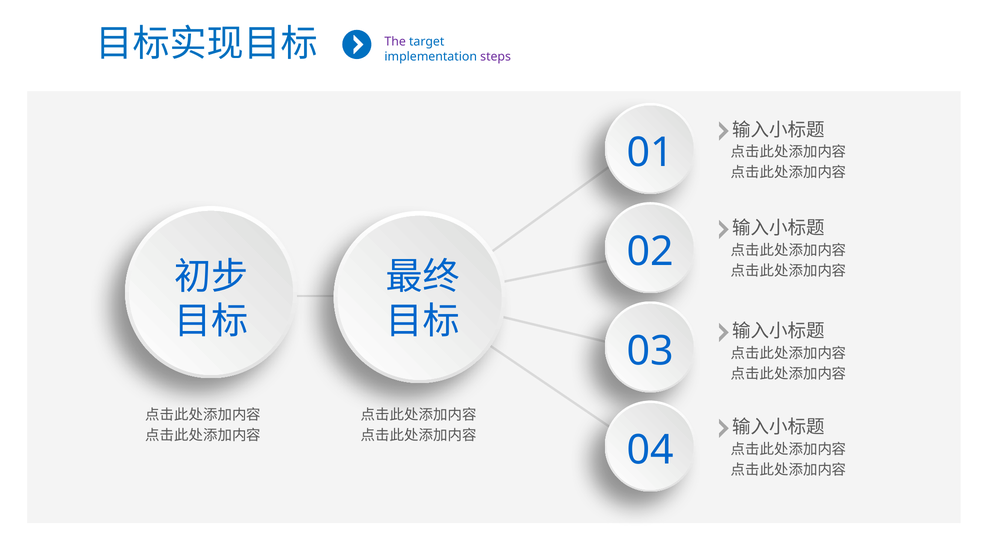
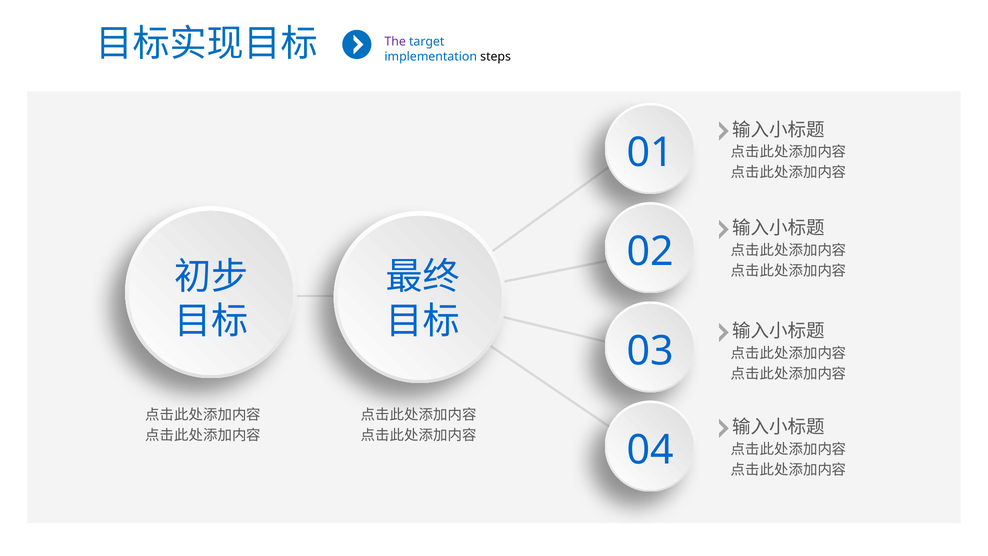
steps colour: purple -> black
